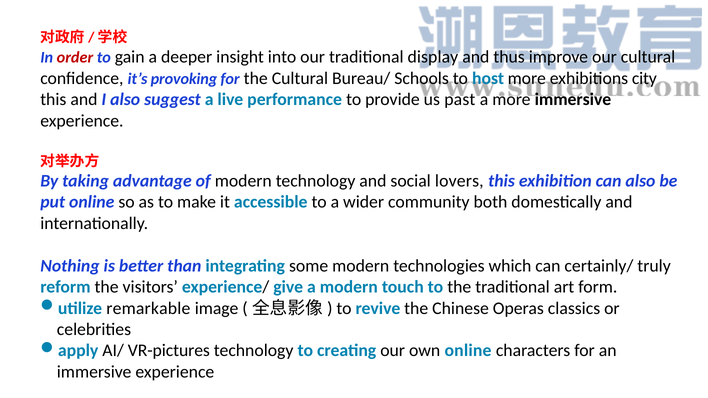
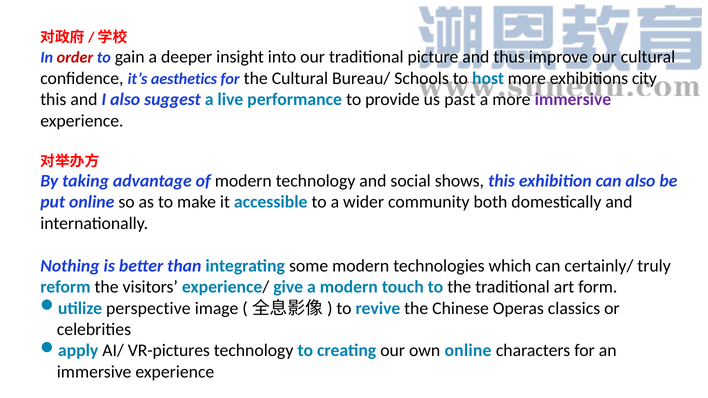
display: display -> picture
provoking: provoking -> aesthetics
immersive at (573, 99) colour: black -> purple
lovers: lovers -> shows
remarkable: remarkable -> perspective
